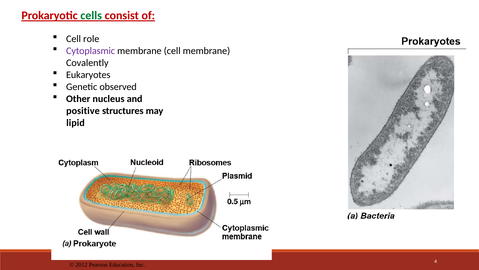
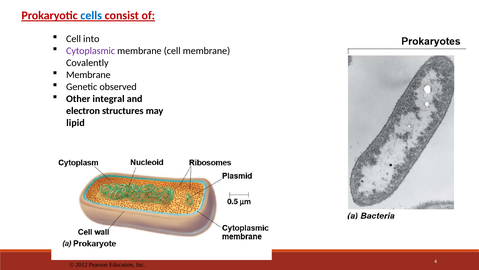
cells colour: green -> blue
role: role -> into
Eukaryotes at (88, 75): Eukaryotes -> Membrane
nucleus: nucleus -> integral
positive: positive -> electron
